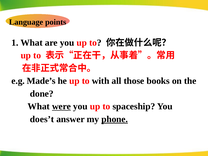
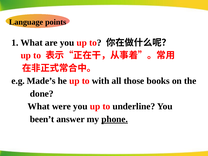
were underline: present -> none
spaceship: spaceship -> underline
does’t: does’t -> been’t
